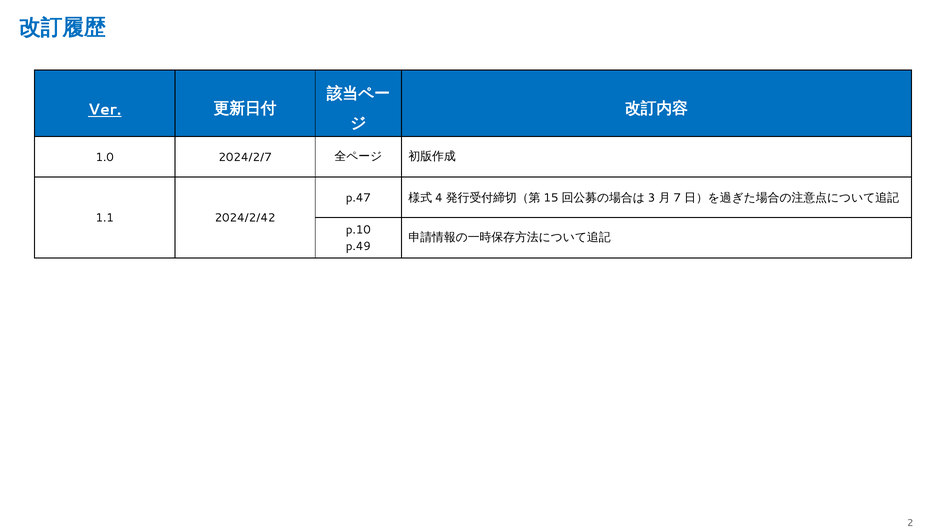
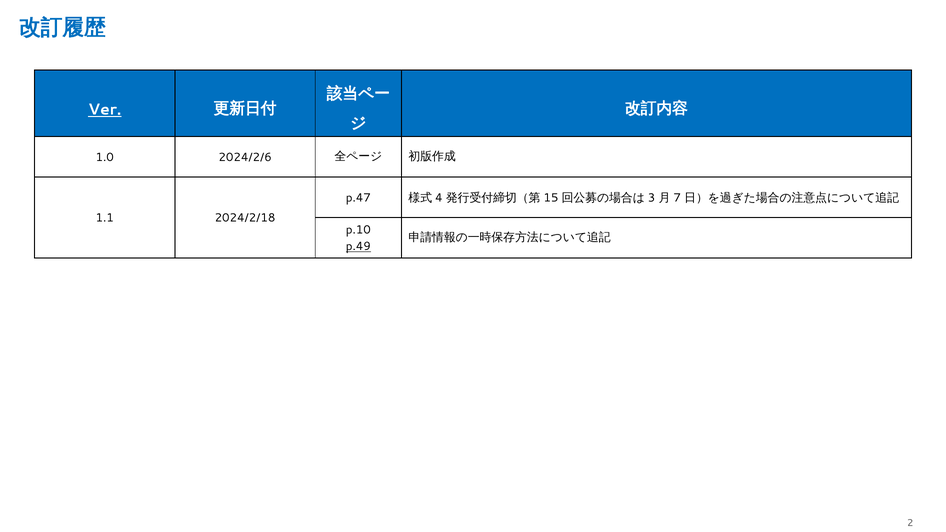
2024/2/7: 2024/2/7 -> 2024/2/6
2024/2/42: 2024/2/42 -> 2024/2/18
p.49 underline: none -> present
